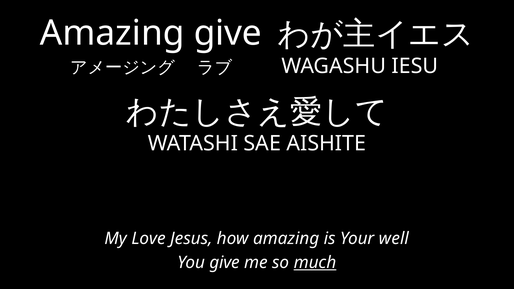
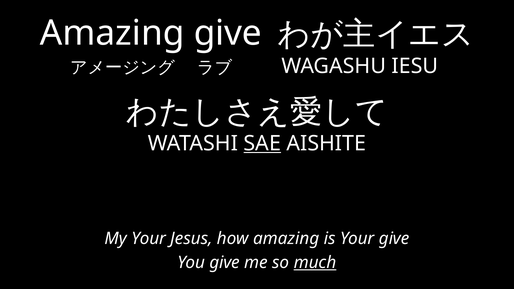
SAE underline: none -> present
My Love: Love -> Your
Your well: well -> give
